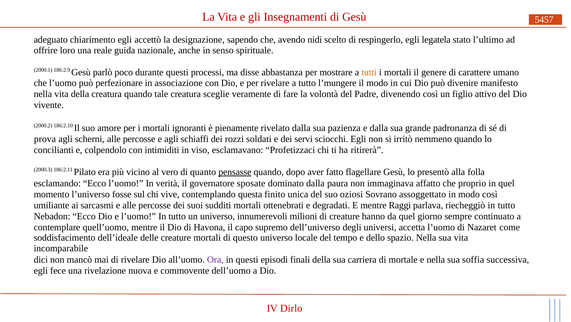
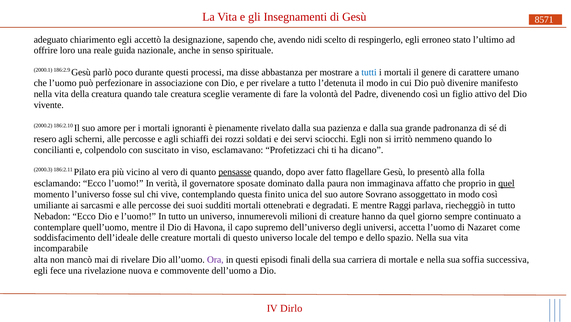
5457: 5457 -> 8571
legatela: legatela -> erroneo
tutti colour: orange -> blue
l’mungere: l’mungere -> l’detenuta
prova: prova -> resero
intimiditi: intimiditi -> suscitato
ritirerà: ritirerà -> dicano
quel at (506, 183) underline: none -> present
oziosi: oziosi -> autore
dici: dici -> alta
